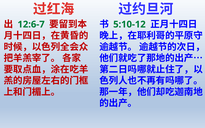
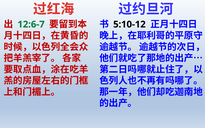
5:10-12 colour: green -> black
